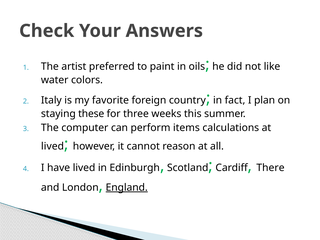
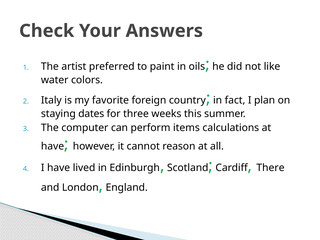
these: these -> dates
lived at (53, 146): lived -> have
England underline: present -> none
